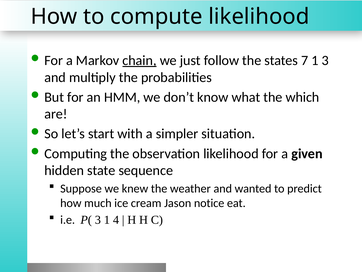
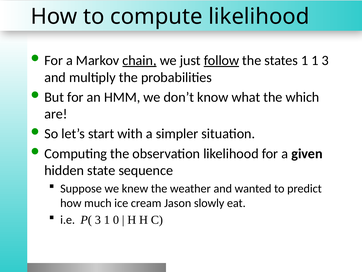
follow underline: none -> present
states 7: 7 -> 1
notice: notice -> slowly
4: 4 -> 0
